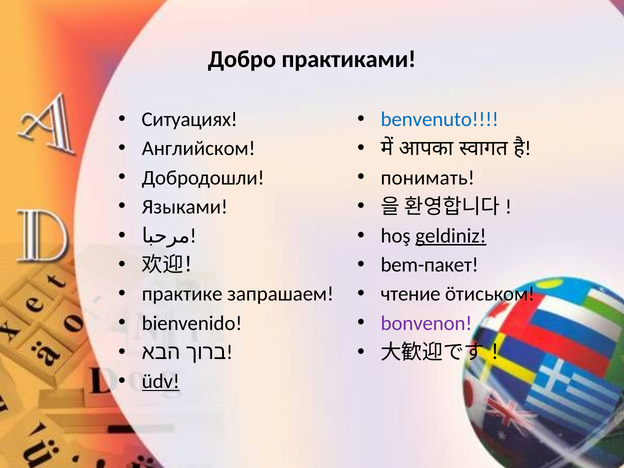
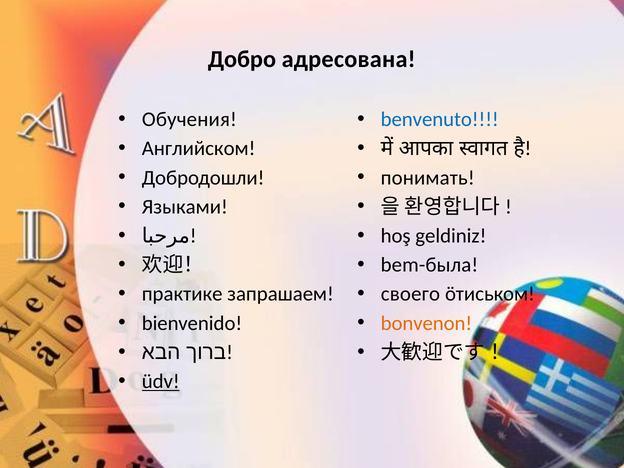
практиками: практиками -> адресована
Ситуациях: Ситуациях -> Обучения
geldiniz underline: present -> none
bem-пакет: bem-пакет -> bem-была
чтение: чтение -> своего
bonvenon colour: purple -> orange
